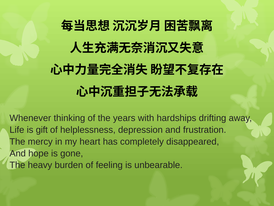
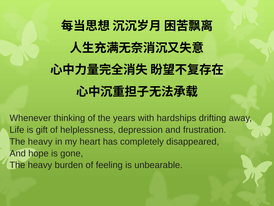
mercy at (40, 141): mercy -> heavy
